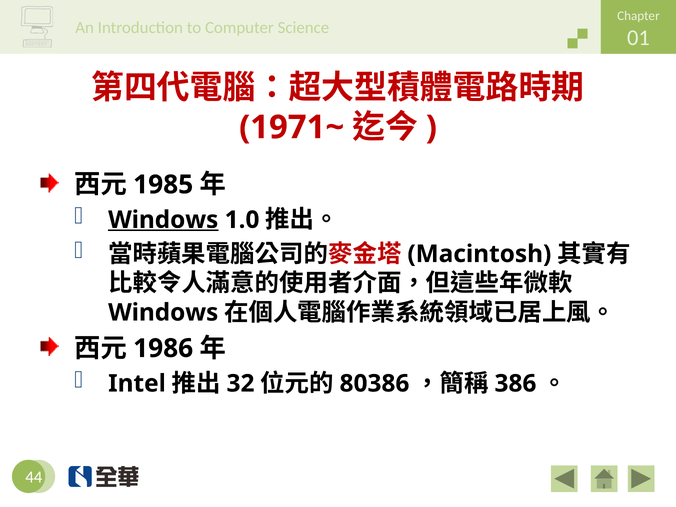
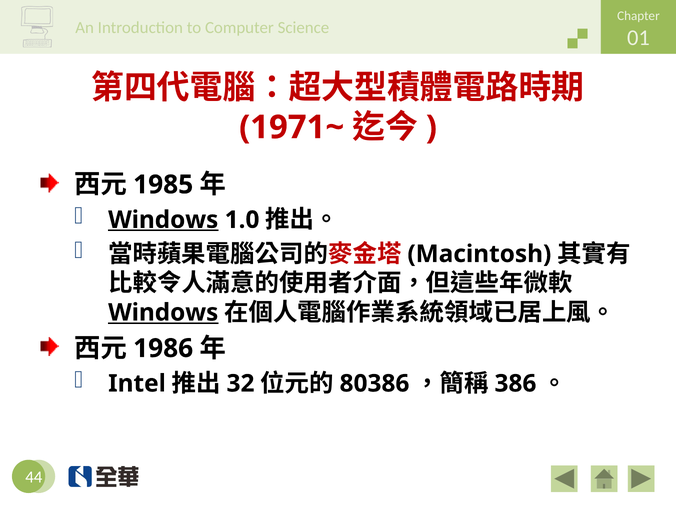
Windows at (163, 313) underline: none -> present
